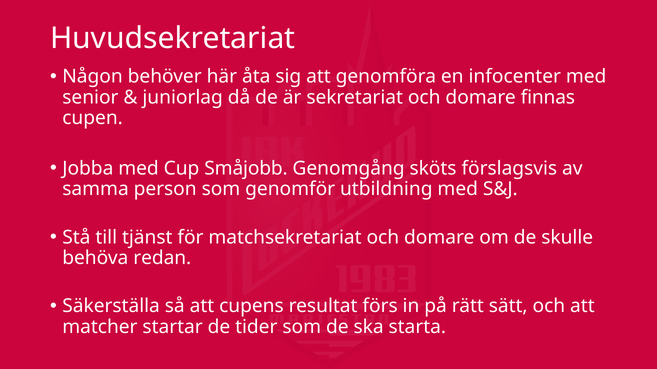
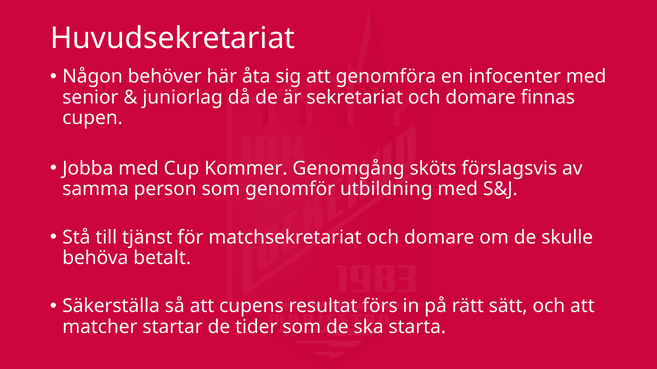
Småjobb: Småjobb -> Kommer
redan: redan -> betalt
